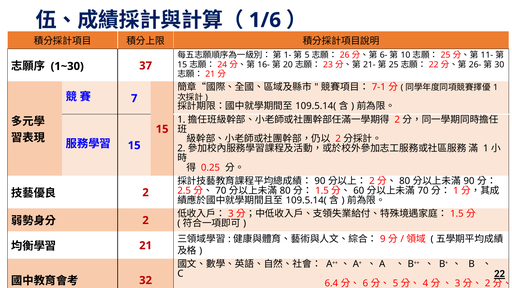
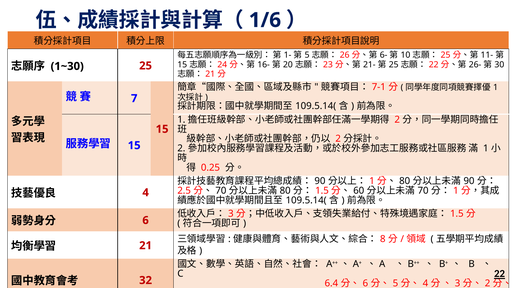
1~30 37: 37 -> 25
2 at (372, 181): 2 -> 1
2 at (146, 193): 2 -> 4
2 at (146, 220): 2 -> 6
9: 9 -> 8
